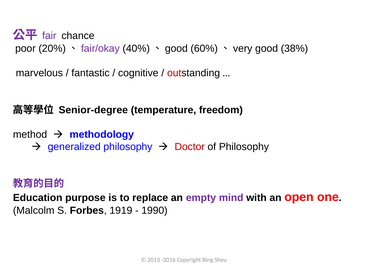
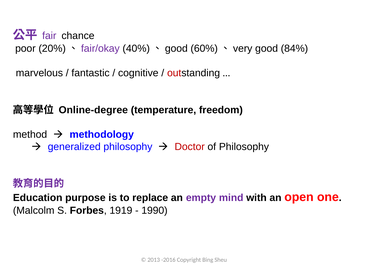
38%: 38% -> 84%
Senior-degree: Senior-degree -> Online-degree
